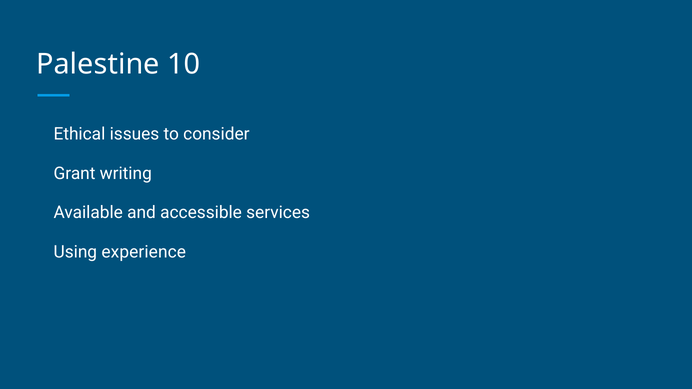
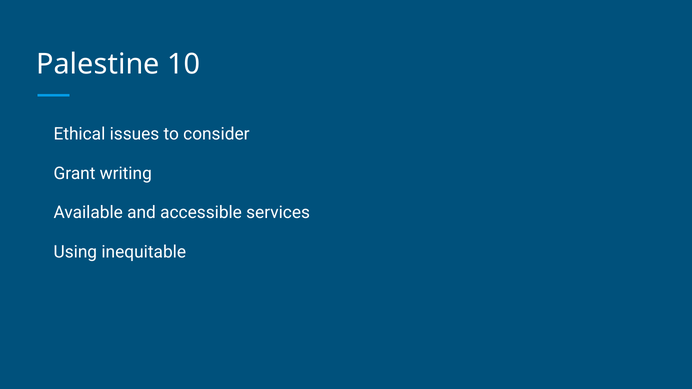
experience: experience -> inequitable
